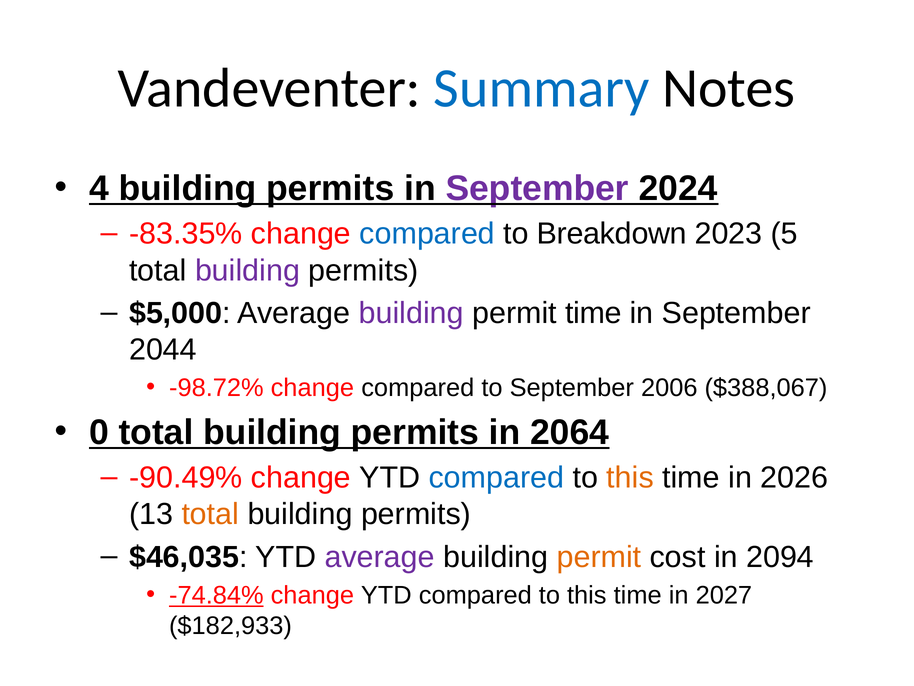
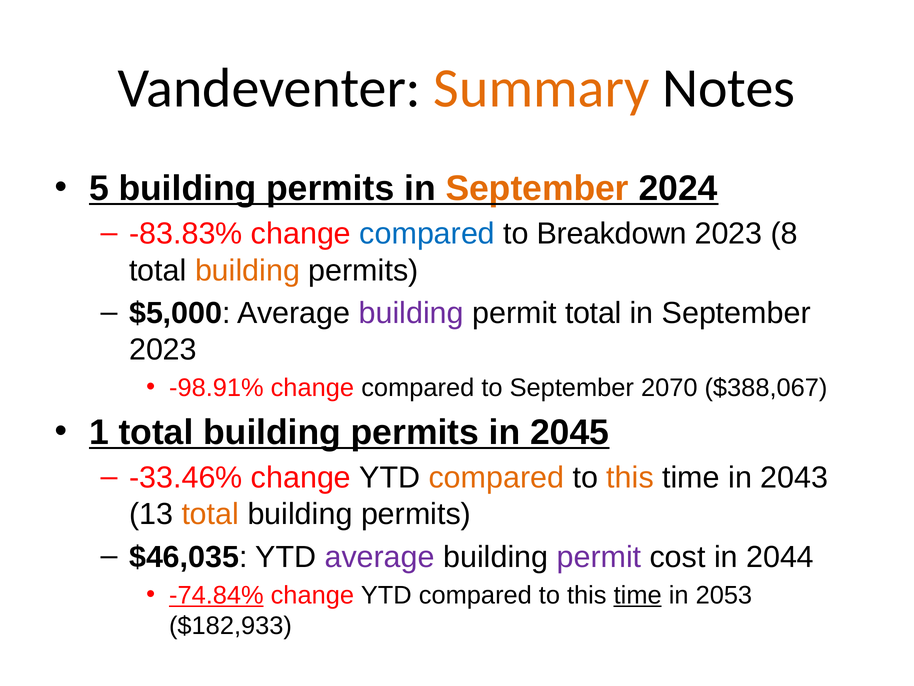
Summary colour: blue -> orange
4: 4 -> 5
September at (537, 188) colour: purple -> orange
-83.35%: -83.35% -> -83.83%
5: 5 -> 8
building at (248, 270) colour: purple -> orange
permit time: time -> total
2044 at (163, 349): 2044 -> 2023
-98.72%: -98.72% -> -98.91%
2006: 2006 -> 2070
0: 0 -> 1
2064: 2064 -> 2045
-90.49%: -90.49% -> -33.46%
compared at (496, 477) colour: blue -> orange
2026: 2026 -> 2043
permit at (599, 557) colour: orange -> purple
2094: 2094 -> 2044
time at (638, 595) underline: none -> present
2027: 2027 -> 2053
